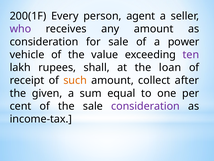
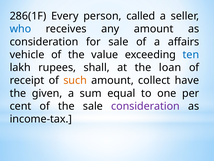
200(1F: 200(1F -> 286(1F
agent: agent -> called
who colour: purple -> blue
power: power -> affairs
ten colour: purple -> blue
after: after -> have
